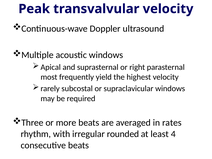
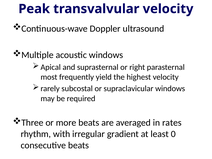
rounded: rounded -> gradient
4: 4 -> 0
